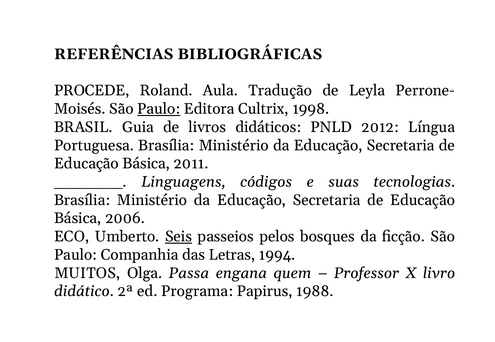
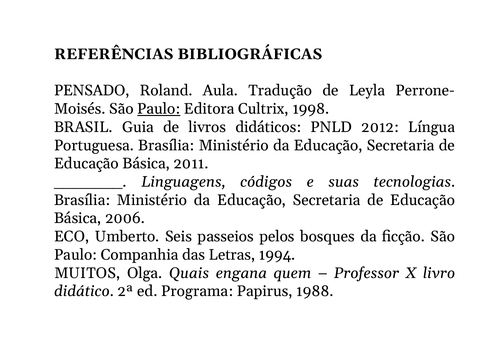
PROCEDE: PROCEDE -> PENSADO
Seis underline: present -> none
Passa: Passa -> Quais
